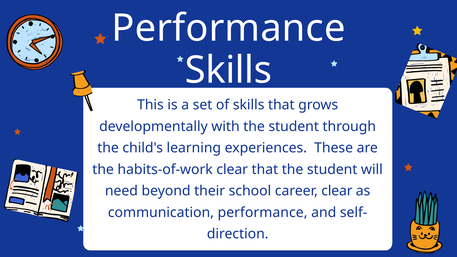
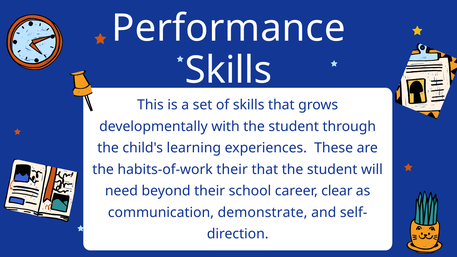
habits-of-work clear: clear -> their
communication performance: performance -> demonstrate
